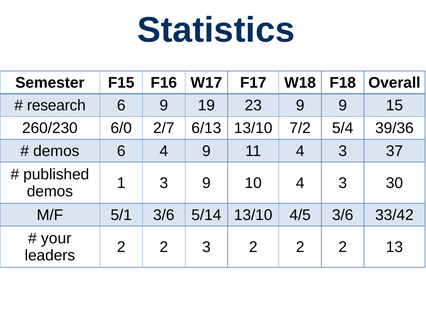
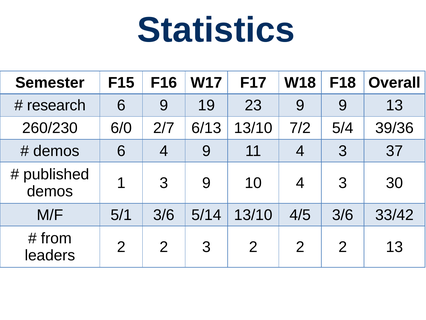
9 15: 15 -> 13
your: your -> from
